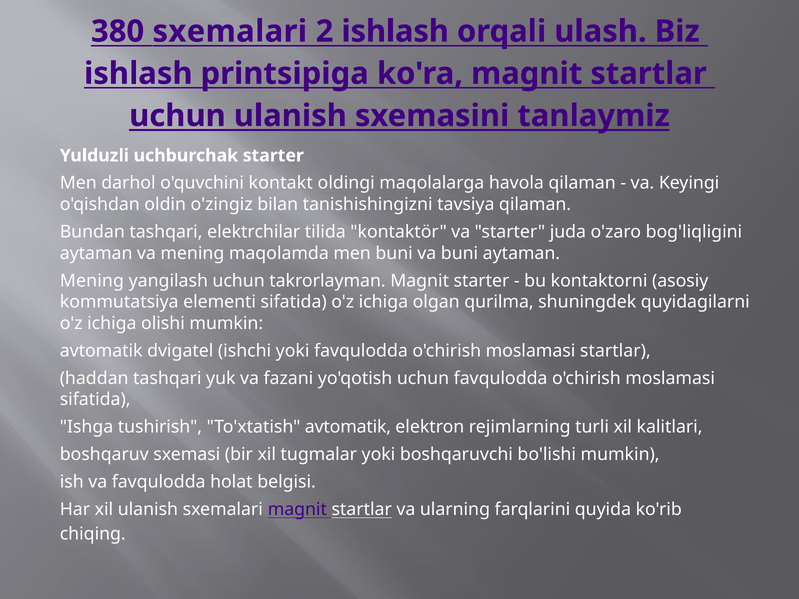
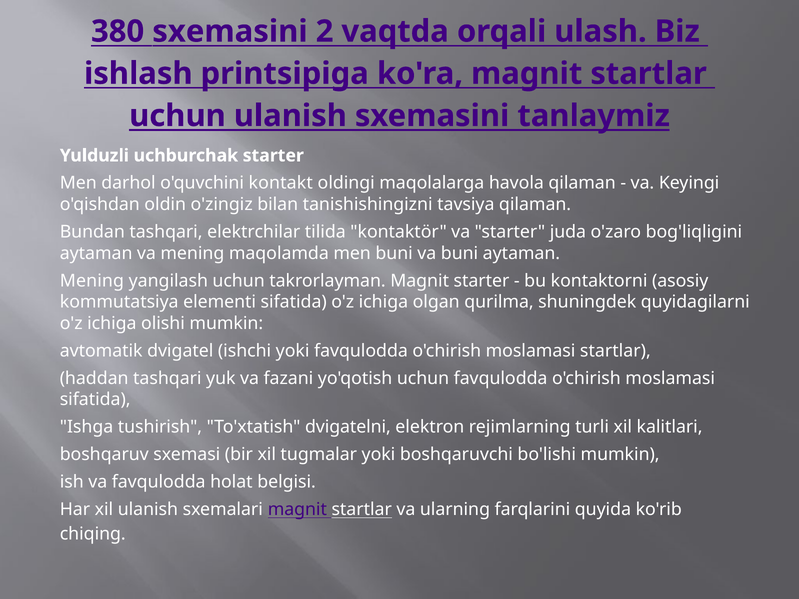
380 sxemalari: sxemalari -> sxemasini
2 ishlash: ishlash -> vaqtda
To'xtatish avtomatik: avtomatik -> dvigatelni
